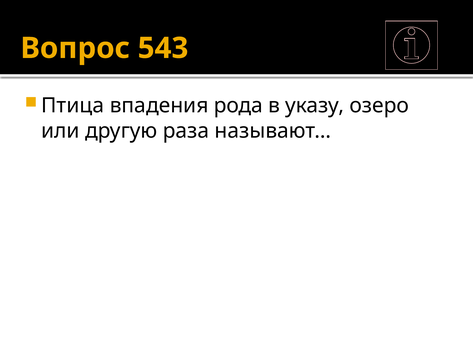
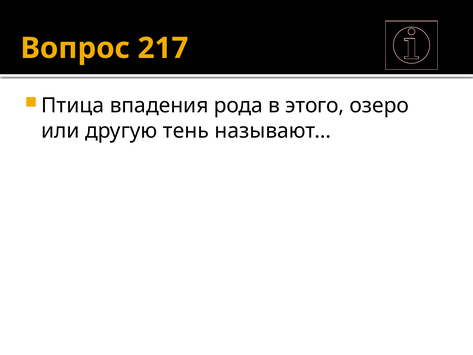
543: 543 -> 217
указу: указу -> этого
раза: раза -> тень
